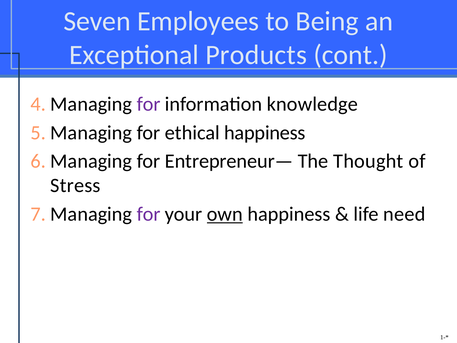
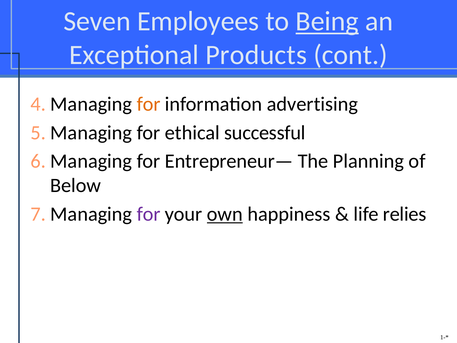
Being underline: none -> present
for at (149, 104) colour: purple -> orange
knowledge: knowledge -> advertising
ethical happiness: happiness -> successful
Thought: Thought -> Planning
Stress: Stress -> Below
need: need -> relies
